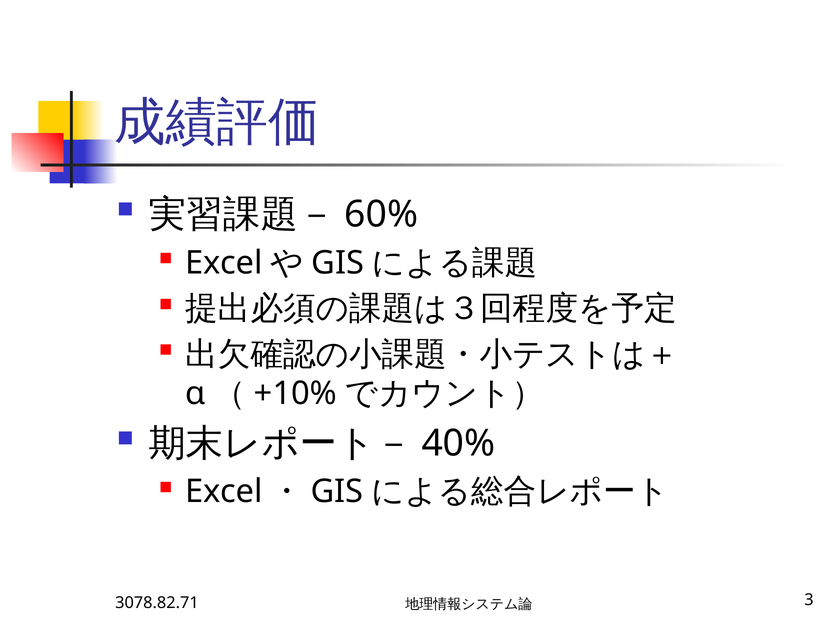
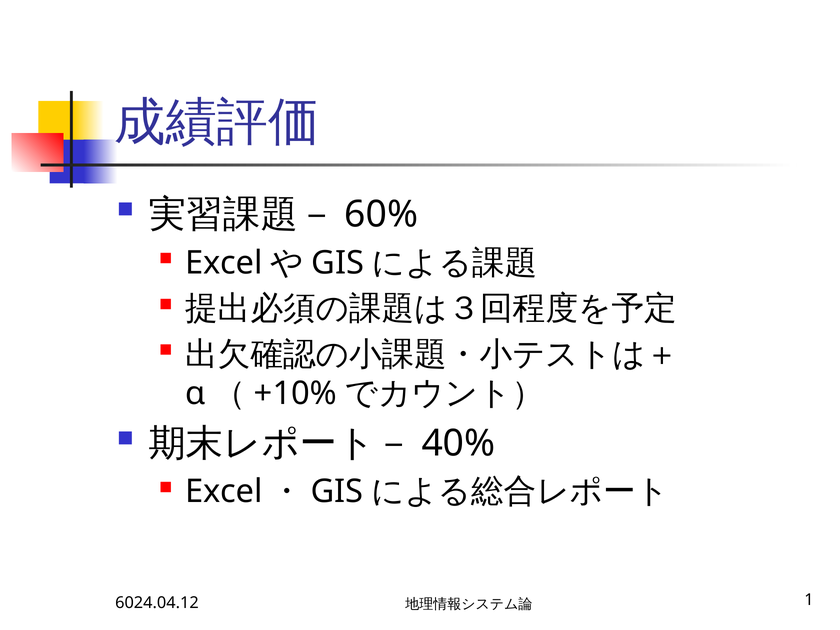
3078.82.71: 3078.82.71 -> 6024.04.12
3: 3 -> 1
